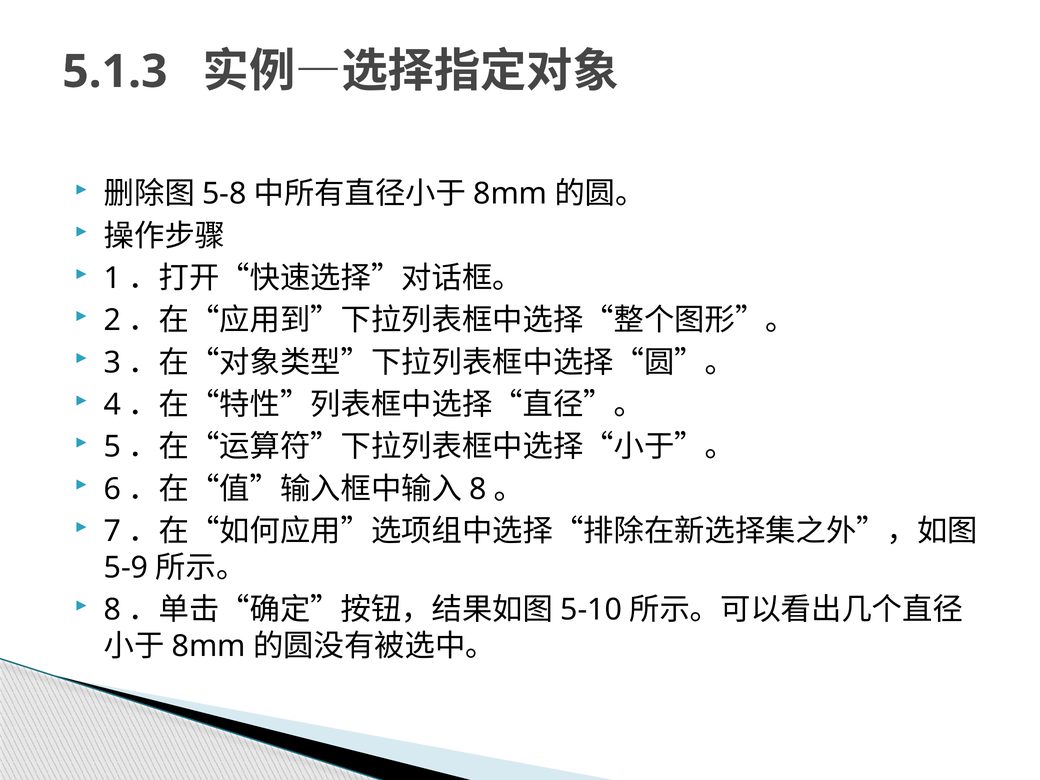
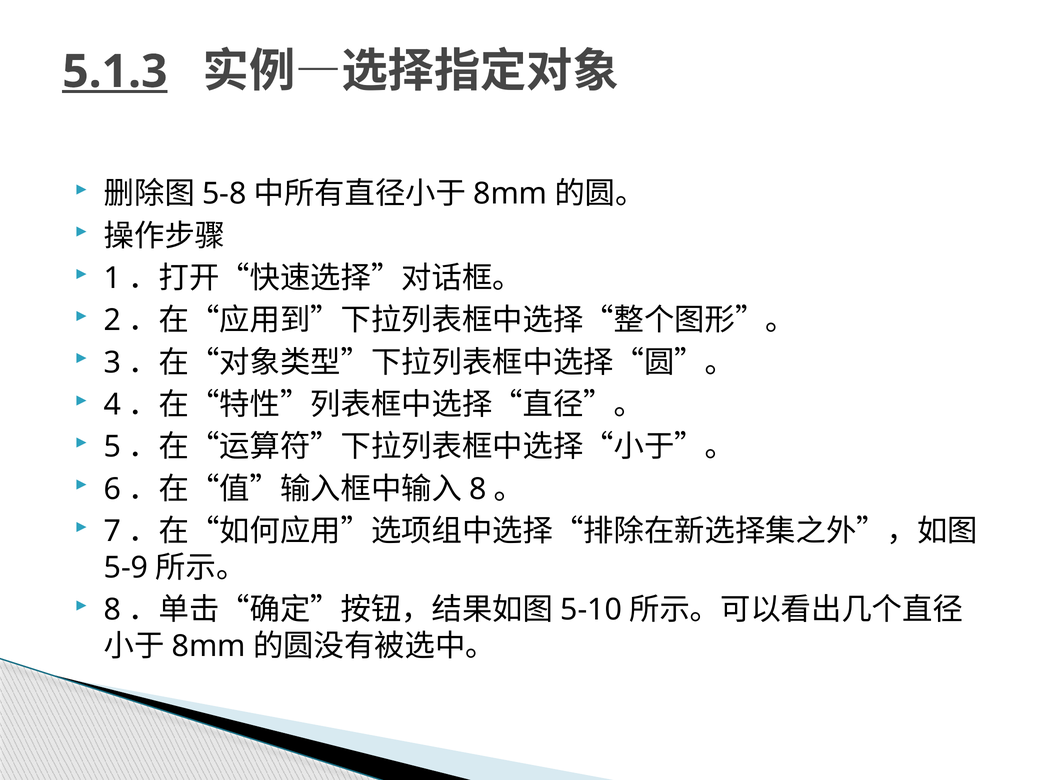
5.1.3 underline: none -> present
